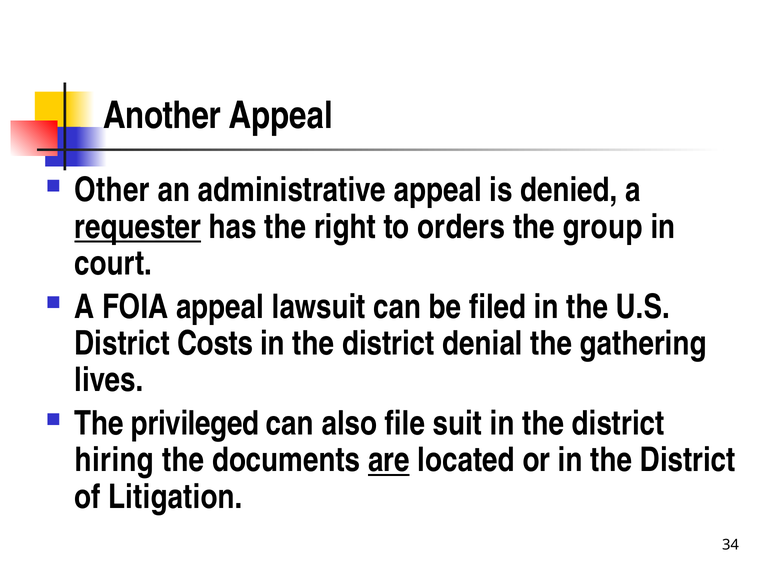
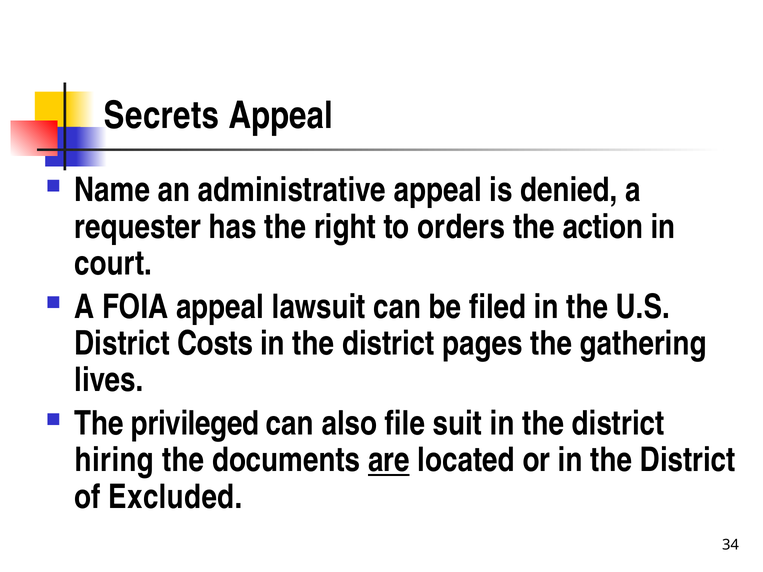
Another: Another -> Secrets
Other: Other -> Name
requester underline: present -> none
group: group -> action
denial: denial -> pages
Litigation: Litigation -> Excluded
